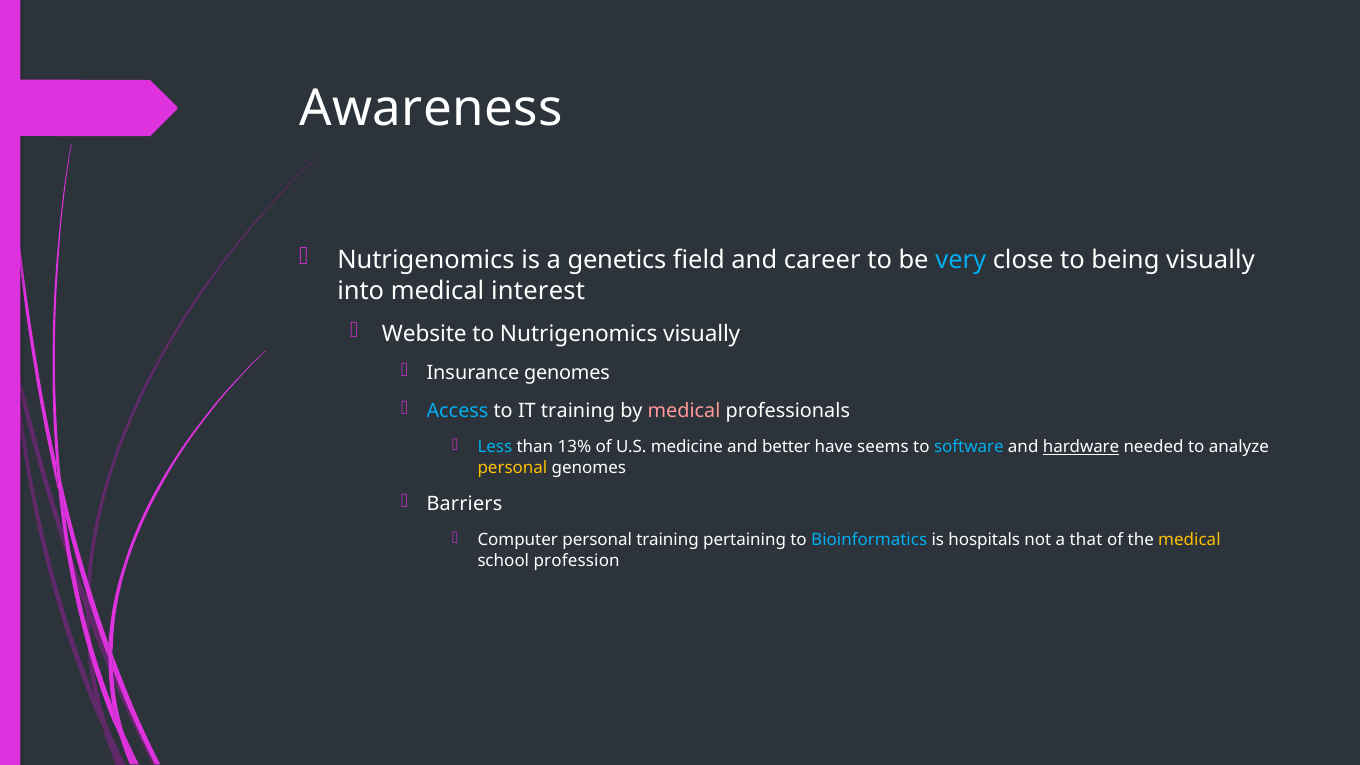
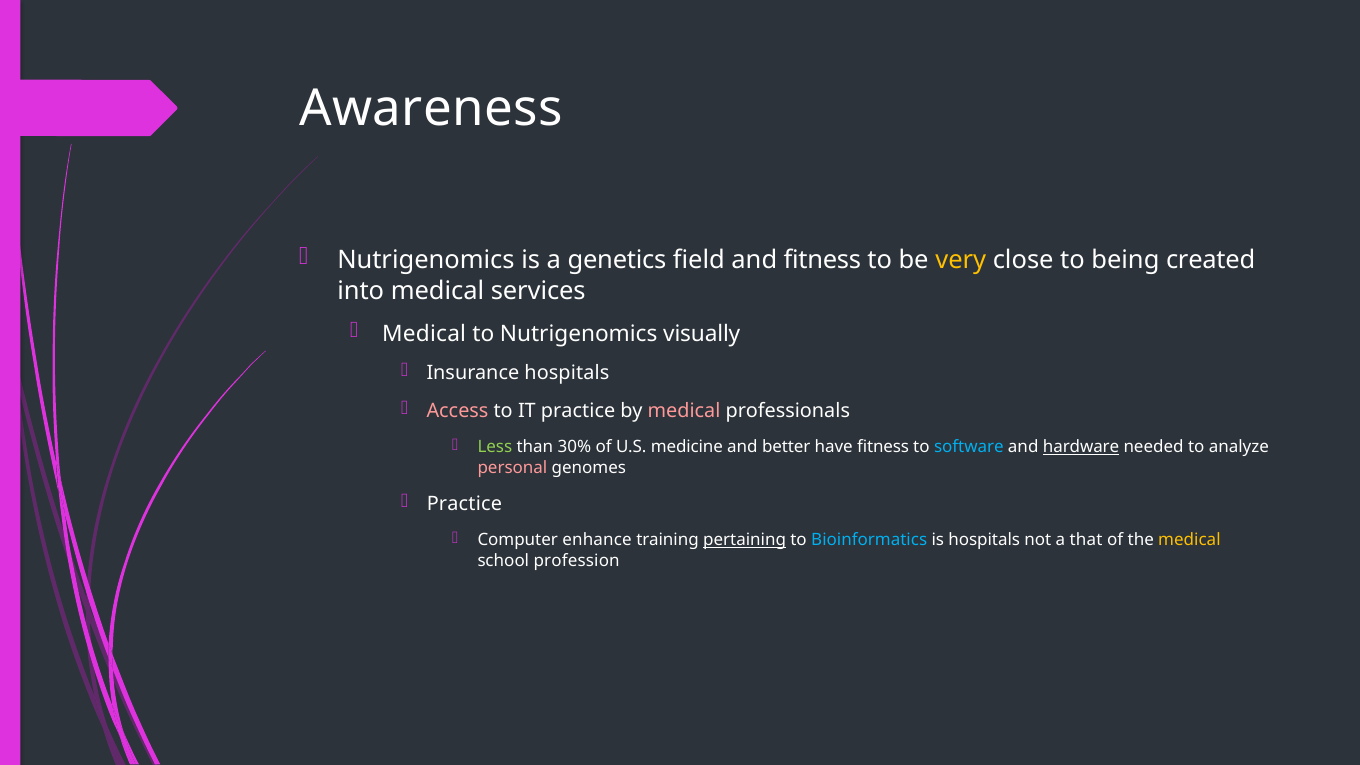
and career: career -> fitness
very colour: light blue -> yellow
being visually: visually -> created
interest: interest -> services
Website at (424, 334): Website -> Medical
Insurance genomes: genomes -> hospitals
Access colour: light blue -> pink
IT training: training -> practice
Less colour: light blue -> light green
13%: 13% -> 30%
have seems: seems -> fitness
personal at (512, 468) colour: yellow -> pink
Barriers at (464, 504): Barriers -> Practice
Computer personal: personal -> enhance
pertaining underline: none -> present
